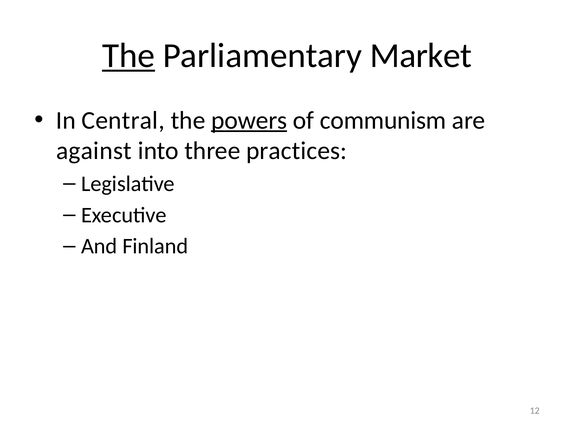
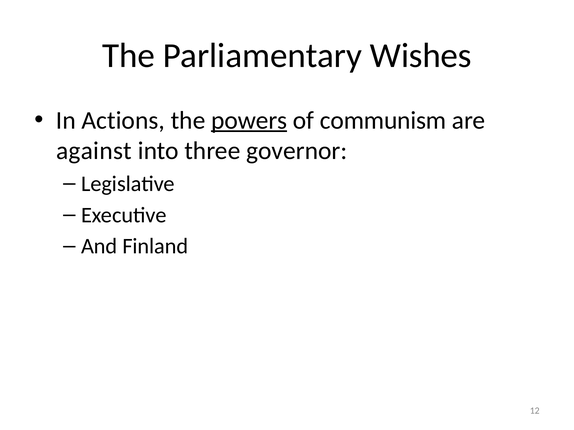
The at (129, 56) underline: present -> none
Market: Market -> Wishes
Central: Central -> Actions
practices: practices -> governor
